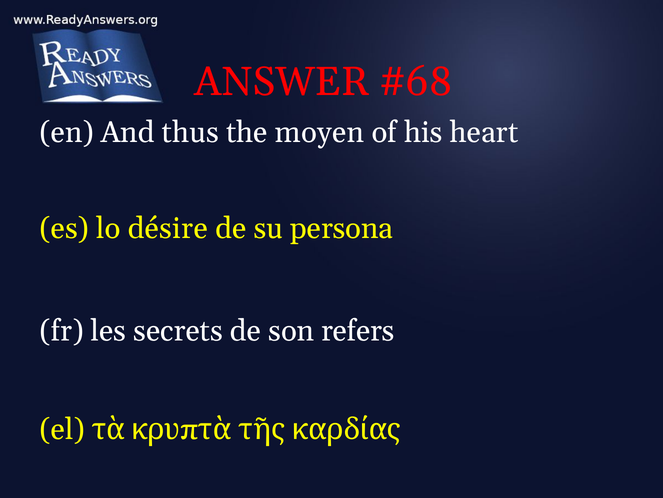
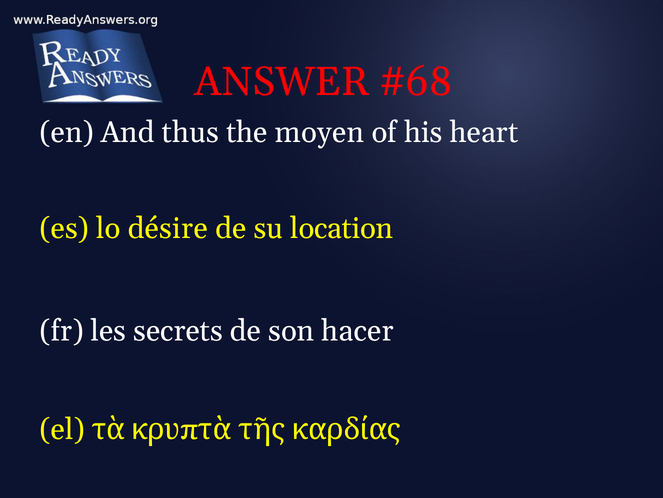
persona: persona -> location
refers: refers -> hacer
